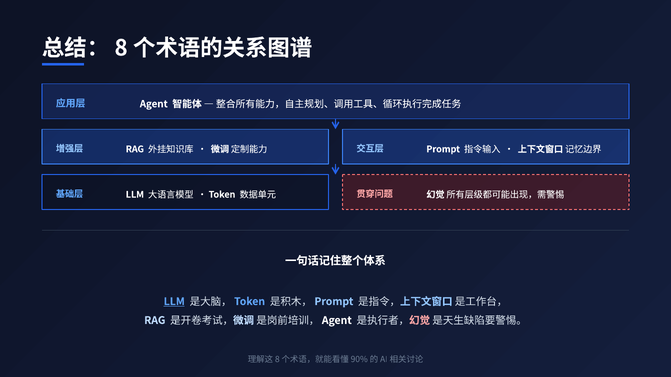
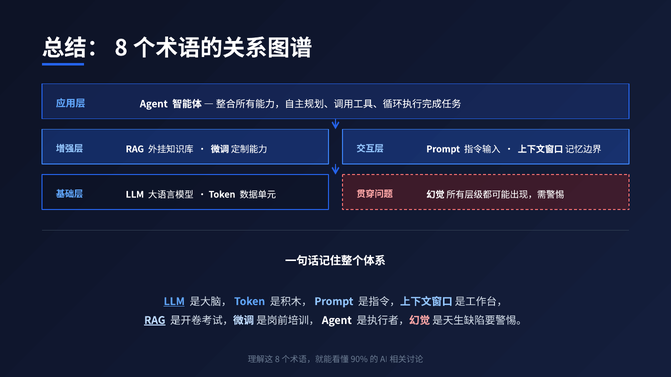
RAG at (155, 321) underline: none -> present
